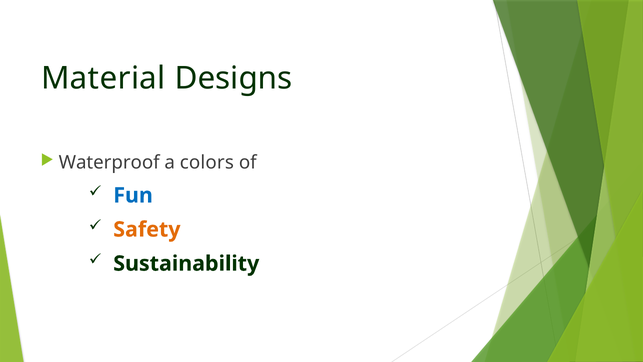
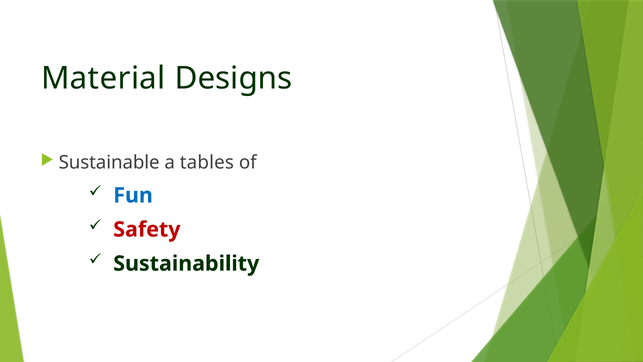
Waterproof: Waterproof -> Sustainable
colors: colors -> tables
Safety colour: orange -> red
